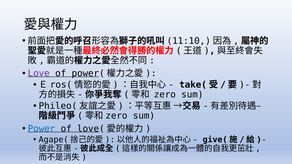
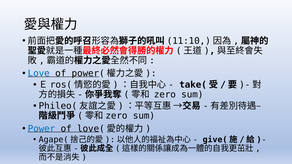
Love colour: purple -> blue
